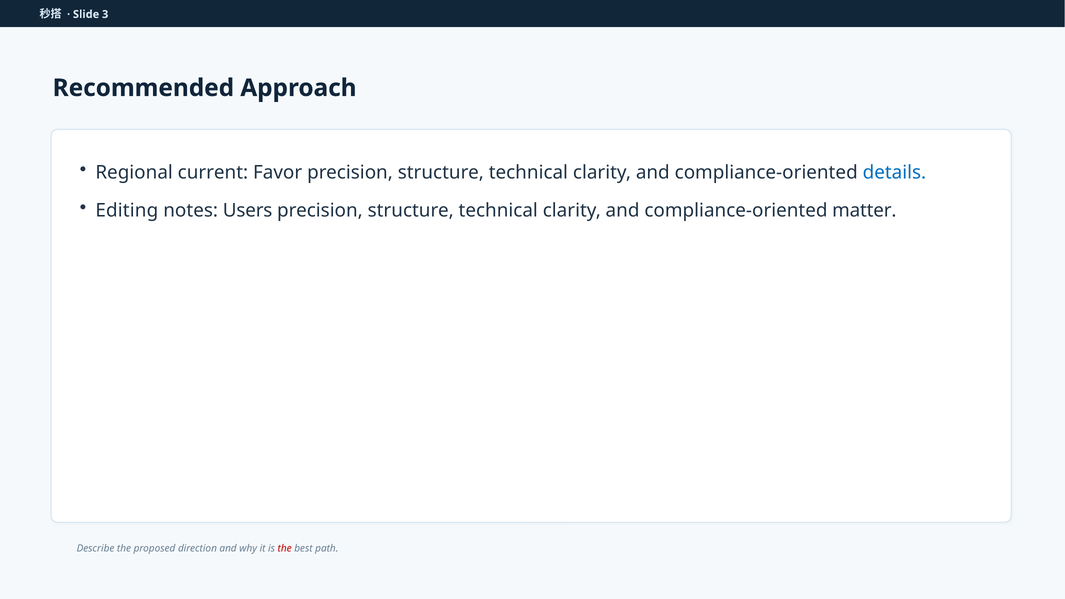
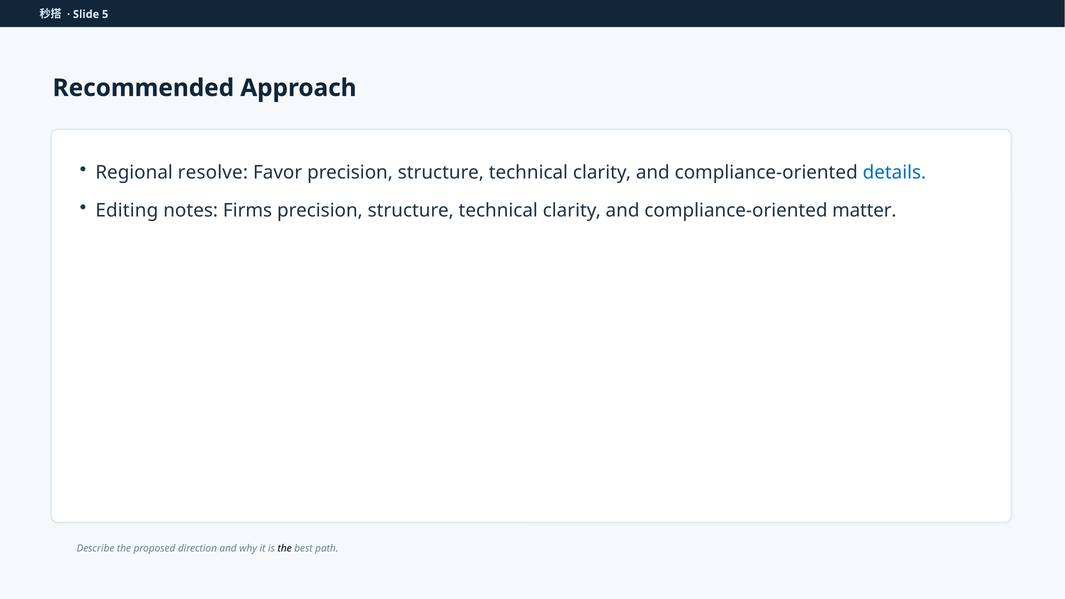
3: 3 -> 5
current: current -> resolve
Users: Users -> Firms
the at (285, 549) colour: red -> black
